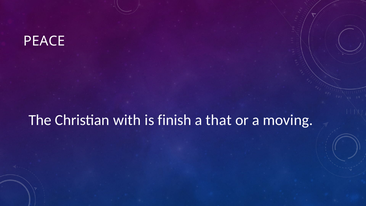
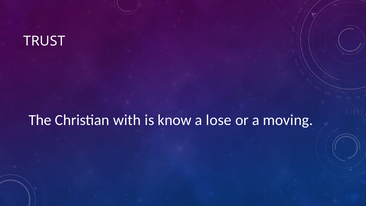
PEACE: PEACE -> TRUST
finish: finish -> know
that: that -> lose
